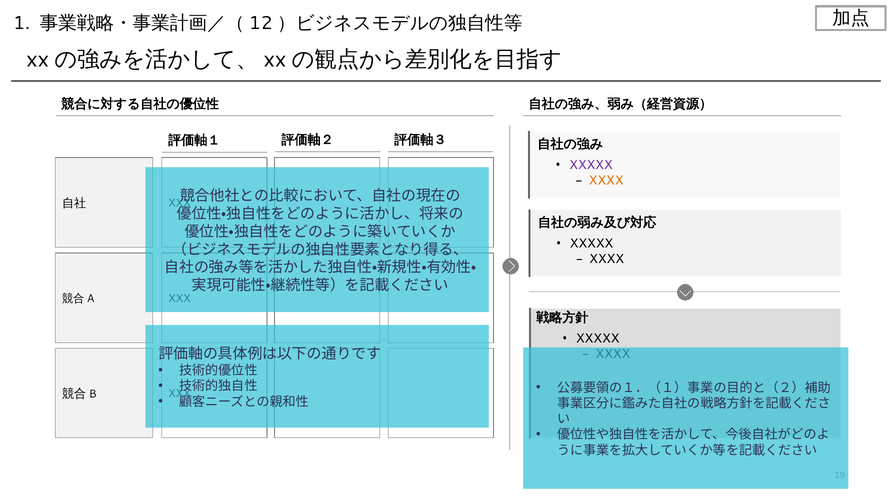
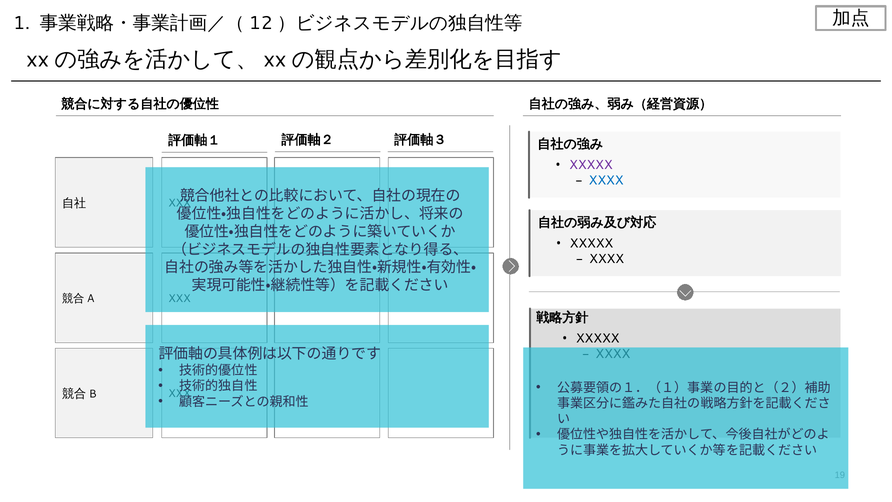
XXXX at (606, 181) colour: orange -> blue
